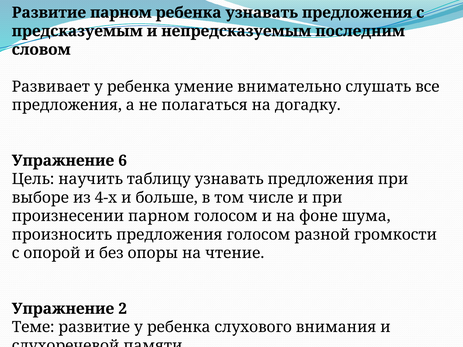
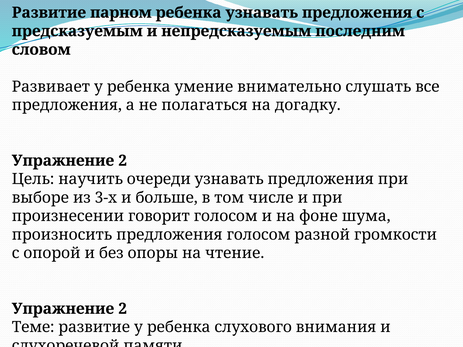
6 at (123, 161): 6 -> 2
таблицу: таблицу -> очереди
4-х: 4-х -> 3-х
произнесении парном: парном -> говорит
